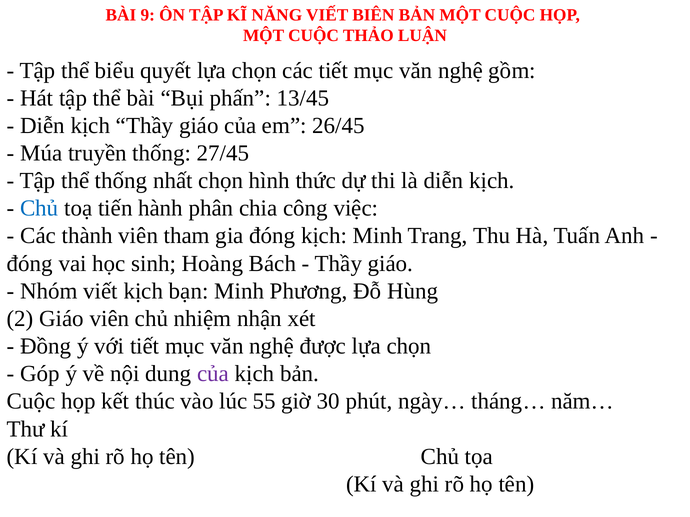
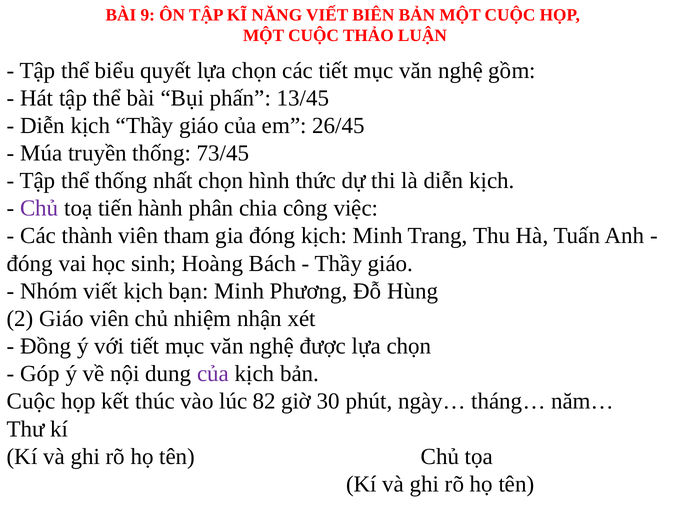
27/45: 27/45 -> 73/45
Chủ at (39, 209) colour: blue -> purple
55: 55 -> 82
